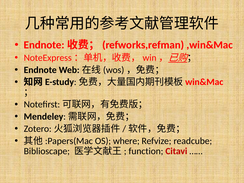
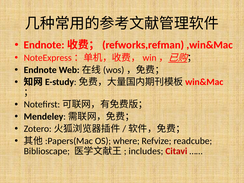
function: function -> includes
